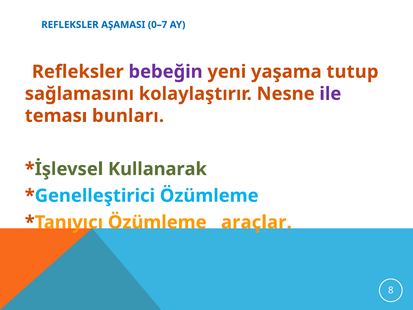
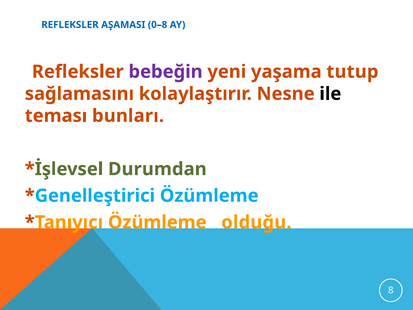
0–7: 0–7 -> 0–8
ile colour: purple -> black
Kullanarak: Kullanarak -> Durumdan
araçlar: araçlar -> olduğu
